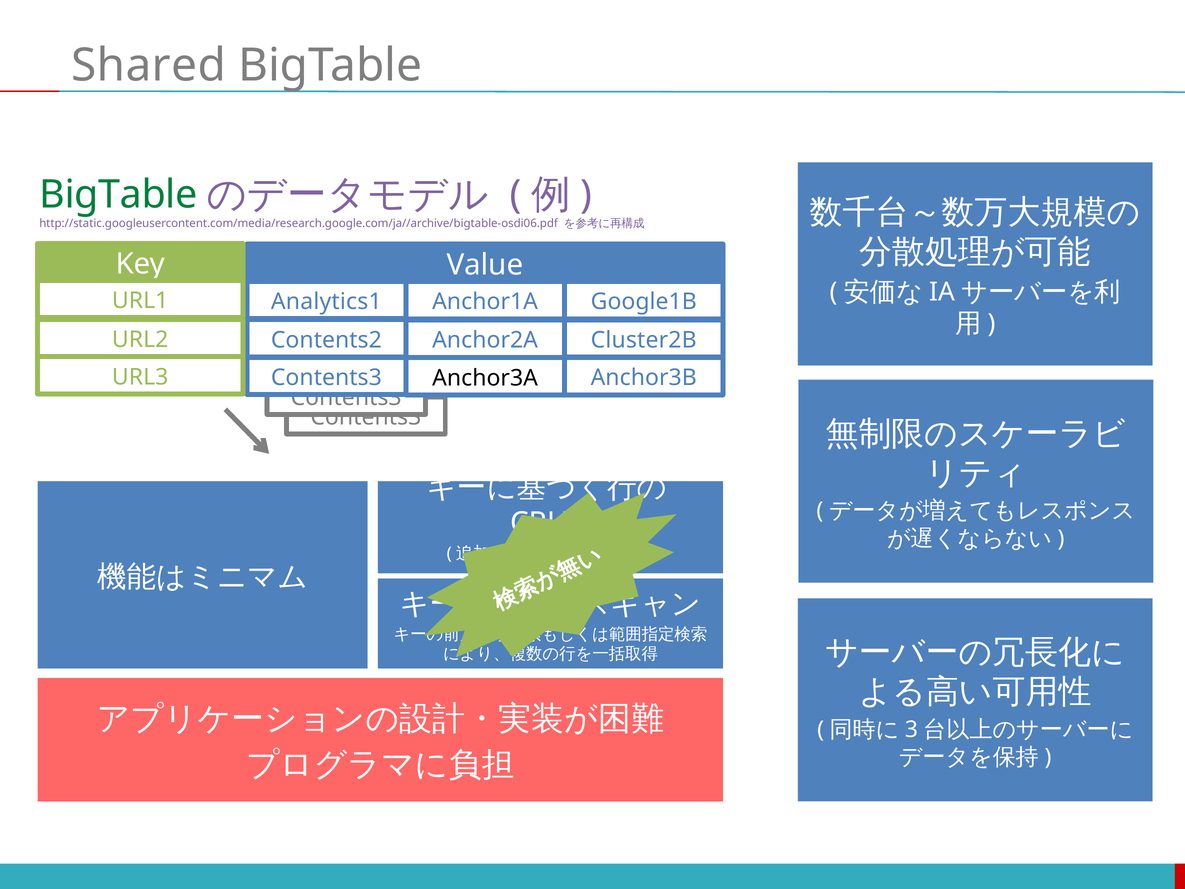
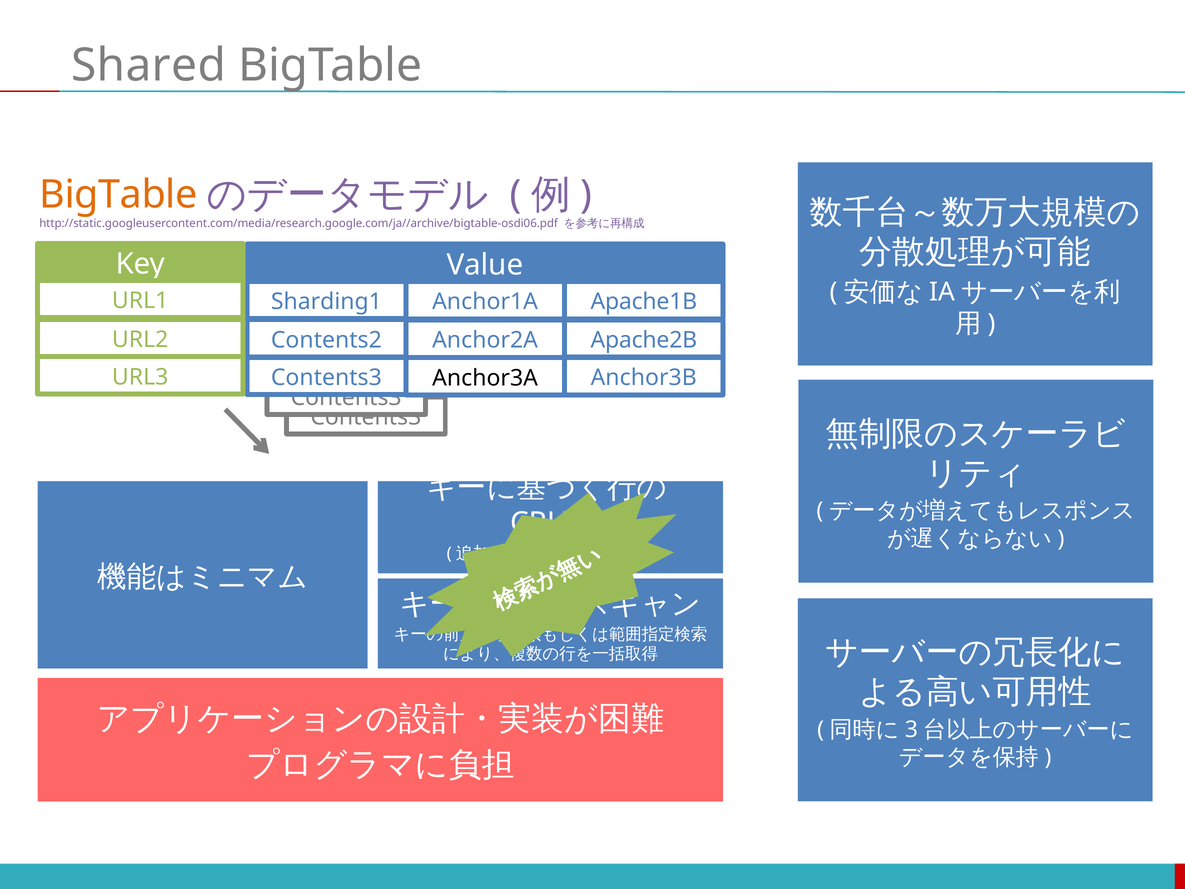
BigTable at (118, 195) colour: green -> orange
Analytics1: Analytics1 -> Sharding1
Google1B: Google1B -> Apache1B
Cluster2B: Cluster2B -> Apache2B
